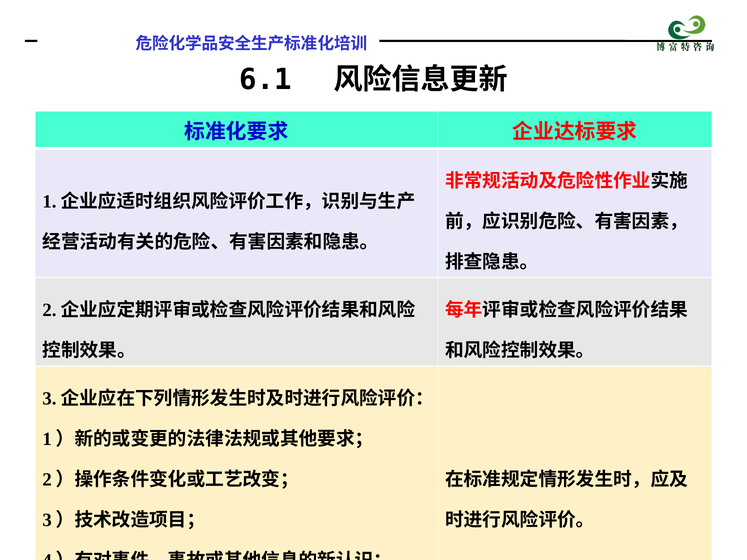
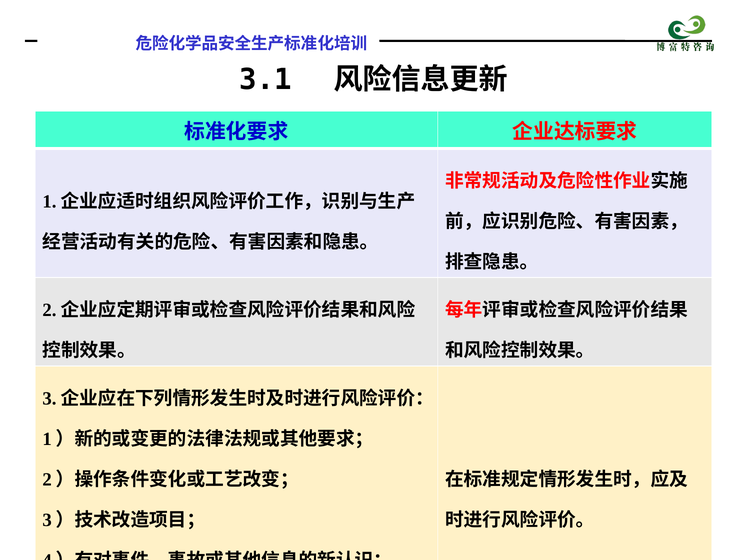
6.1: 6.1 -> 3.1
